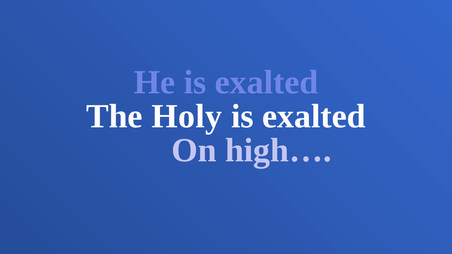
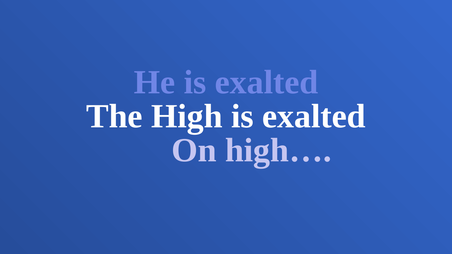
Holy: Holy -> High
